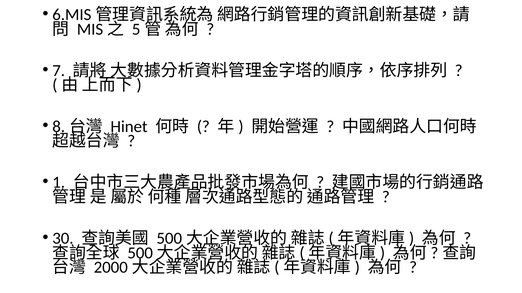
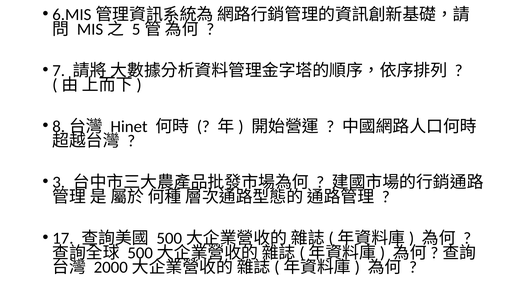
1: 1 -> 3
30: 30 -> 17
